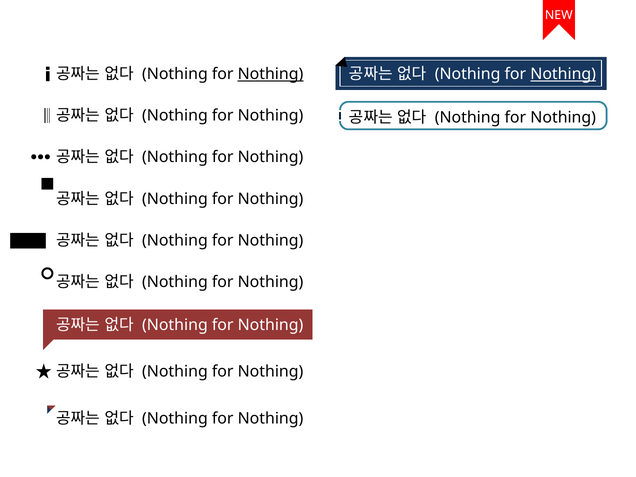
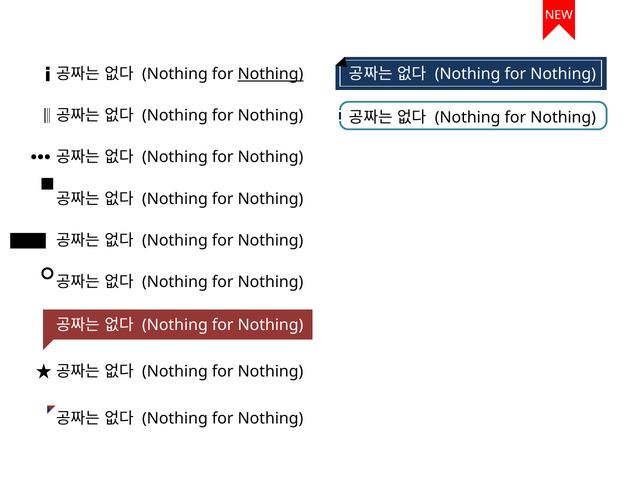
Nothing at (563, 74) underline: present -> none
